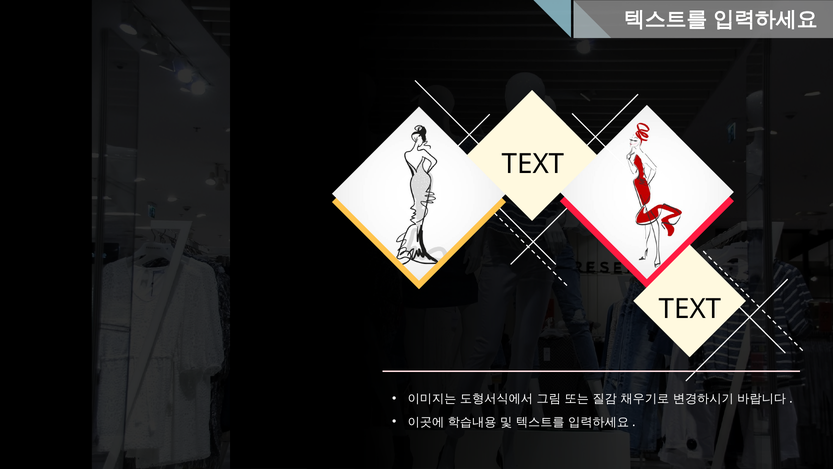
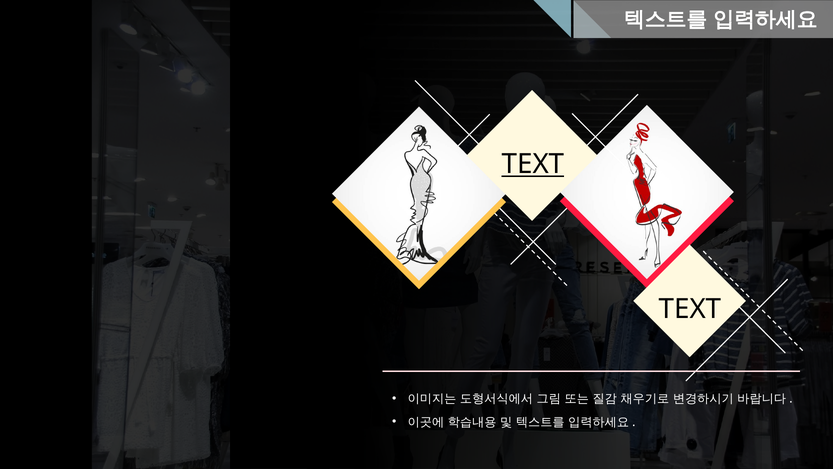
TEXT at (533, 164) underline: none -> present
